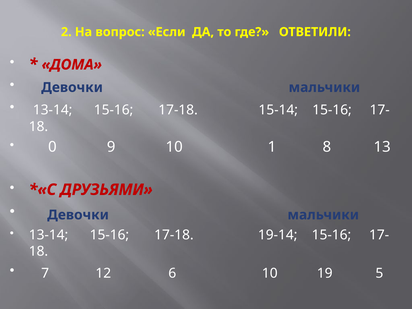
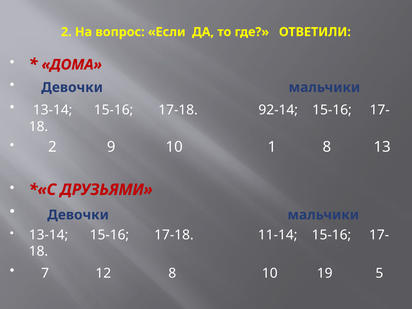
15-14: 15-14 -> 92-14
0 at (52, 147): 0 -> 2
19-14: 19-14 -> 11-14
12 6: 6 -> 8
